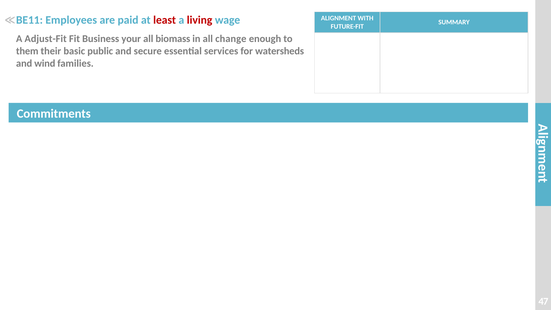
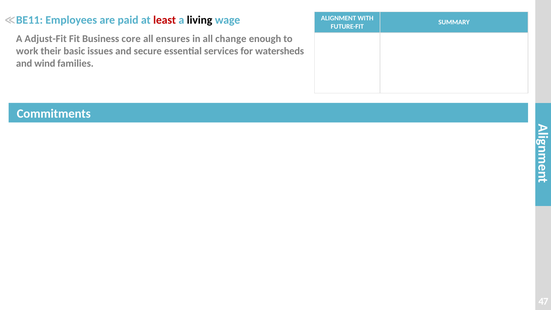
living colour: red -> black
your: your -> core
biomass: biomass -> ensures
them: them -> work
public: public -> issues
